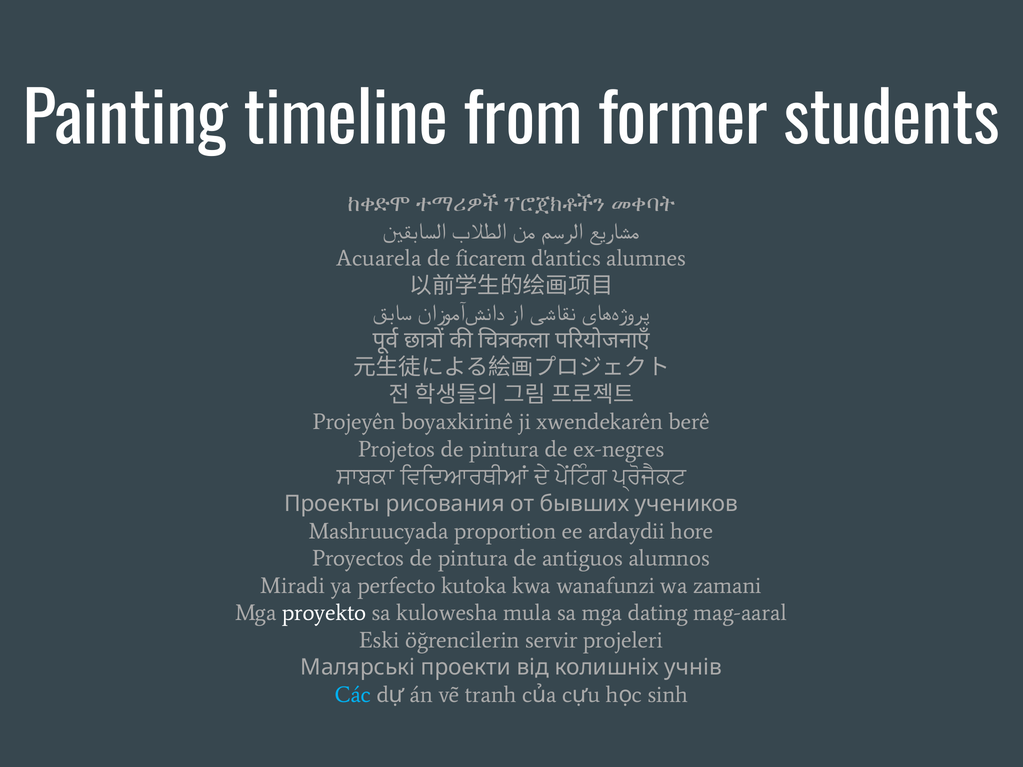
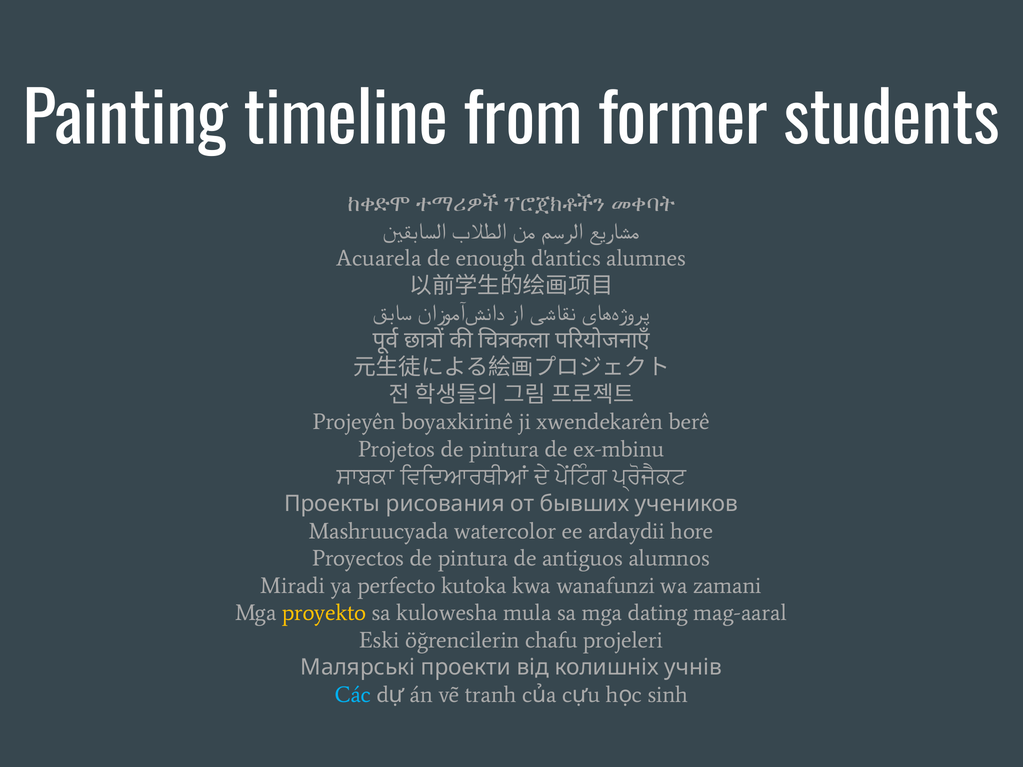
ficarem: ficarem -> enough
ex-negres: ex-negres -> ex-mbinu
proportion: proportion -> watercolor
proyekto colour: white -> yellow
servir: servir -> chafu
